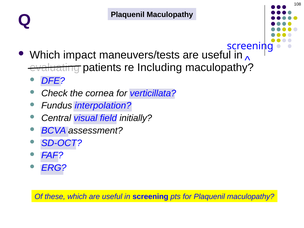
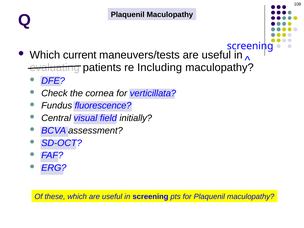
impact: impact -> current
interpolation: interpolation -> fluorescence
